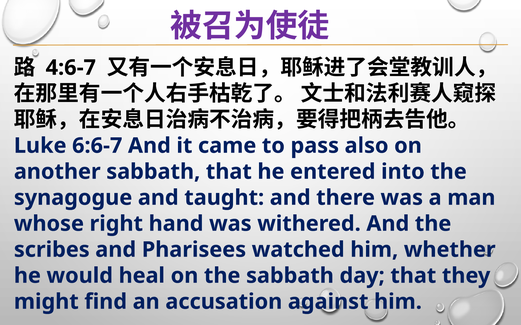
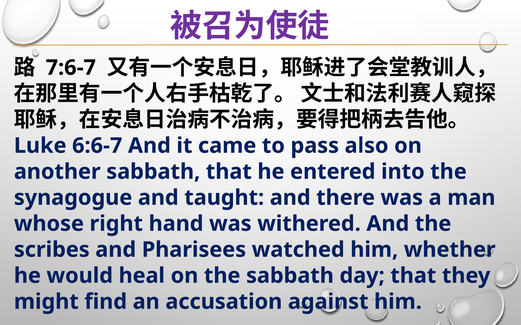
4:6-7: 4:6-7 -> 7:6-7
